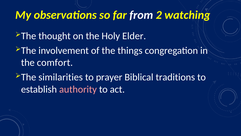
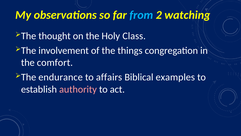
from colour: white -> light blue
Elder: Elder -> Class
similarities: similarities -> endurance
prayer: prayer -> affairs
traditions: traditions -> examples
